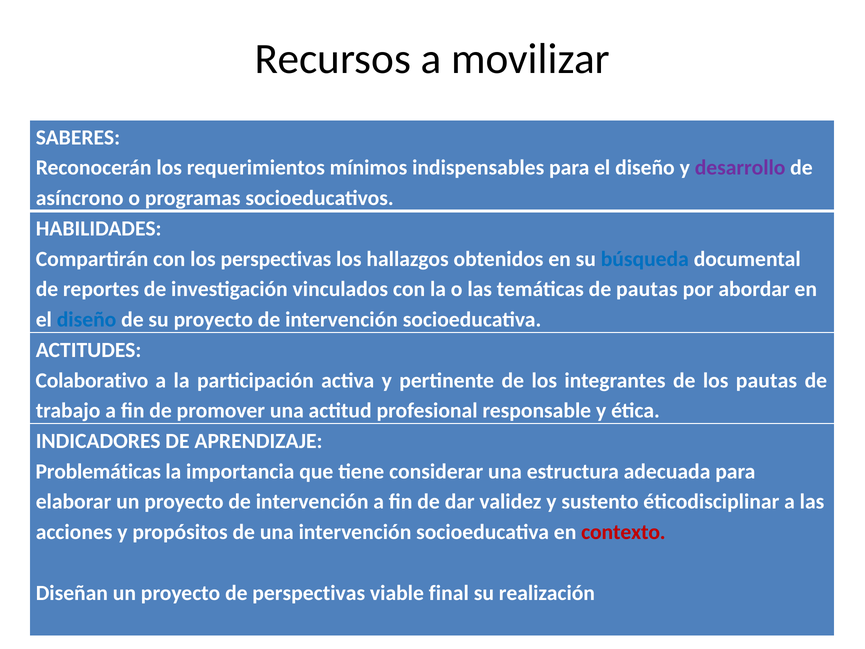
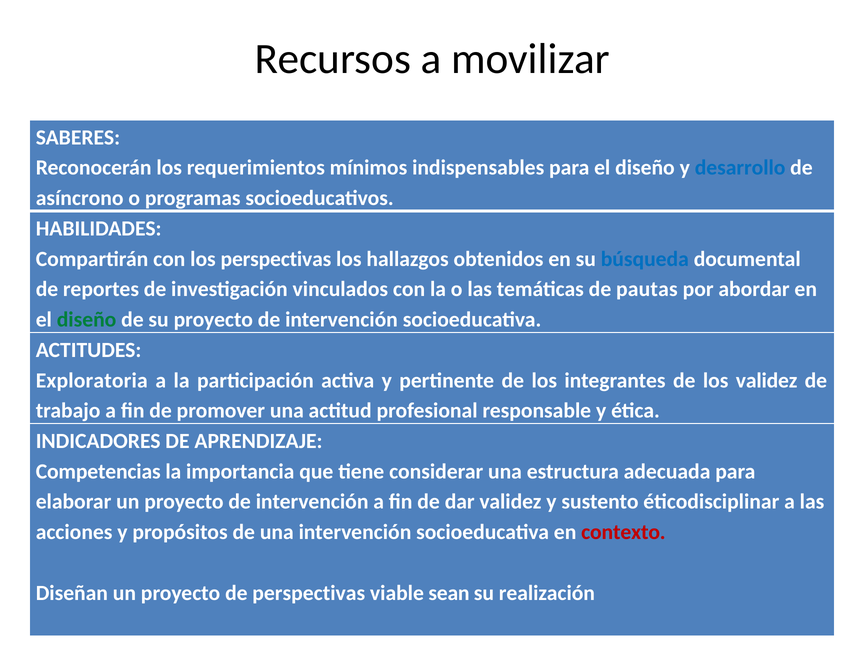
desarrollo colour: purple -> blue
diseño at (87, 320) colour: blue -> green
Colaborativo: Colaborativo -> Exploratoria
los pautas: pautas -> validez
Problemáticas: Problemáticas -> Competencias
final: final -> sean
